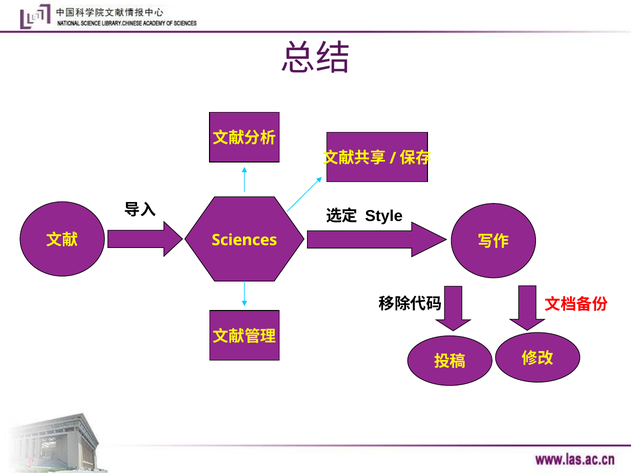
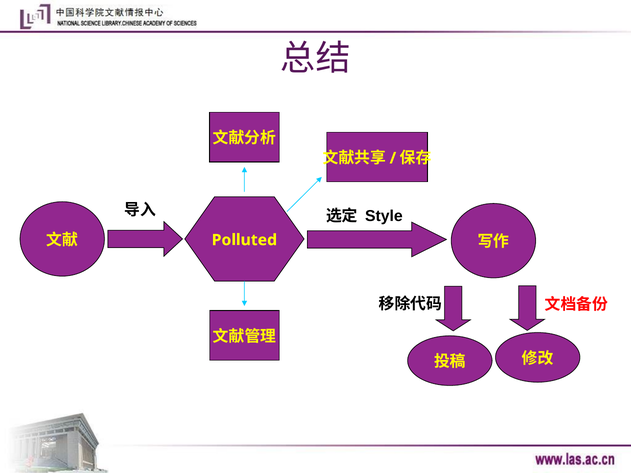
Sciences: Sciences -> Polluted
